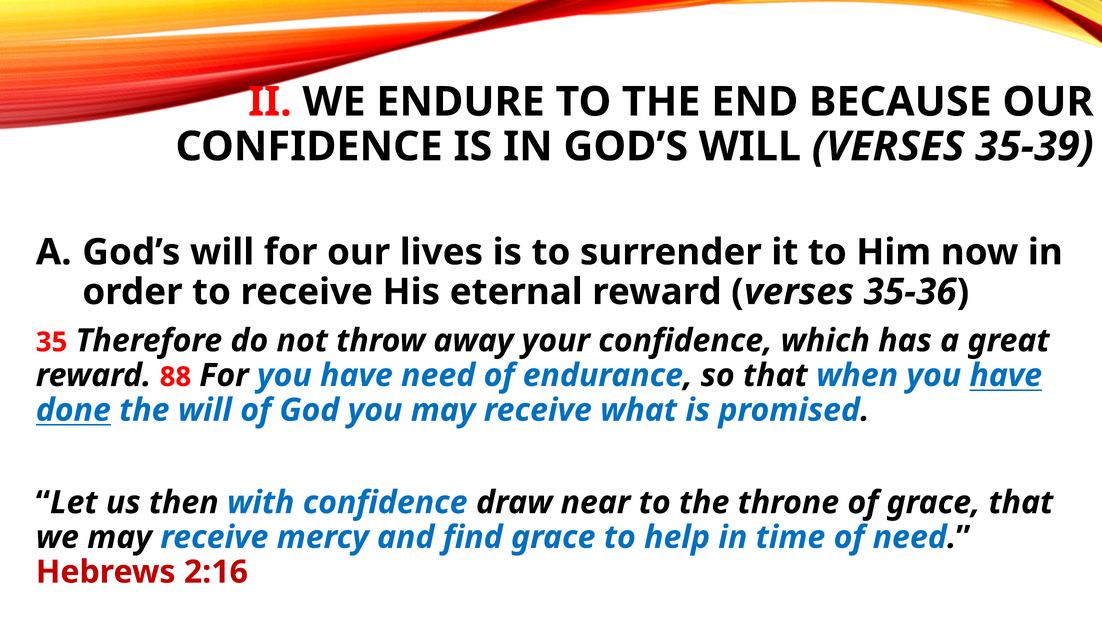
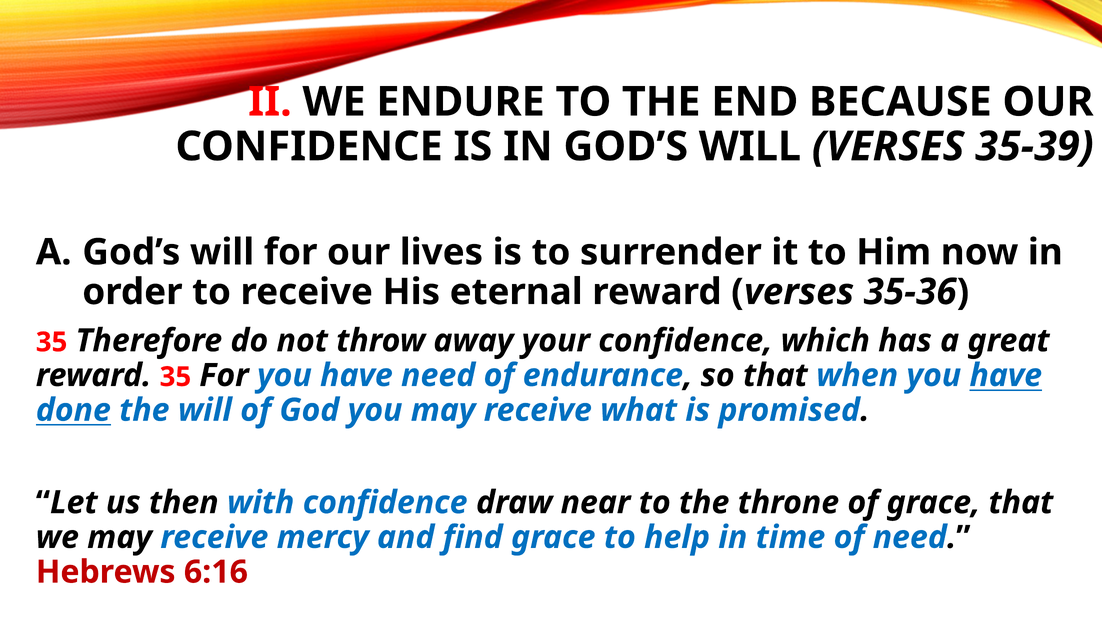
reward 88: 88 -> 35
2:16: 2:16 -> 6:16
